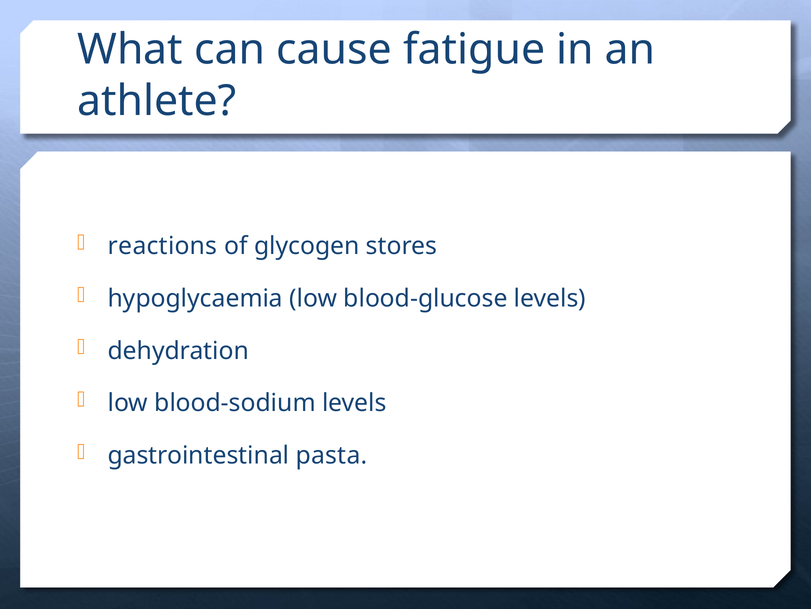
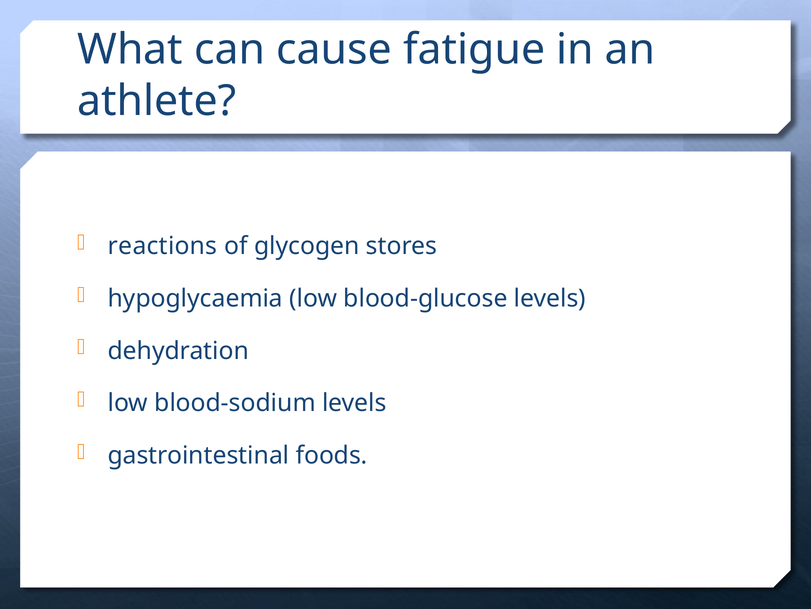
pasta: pasta -> foods
